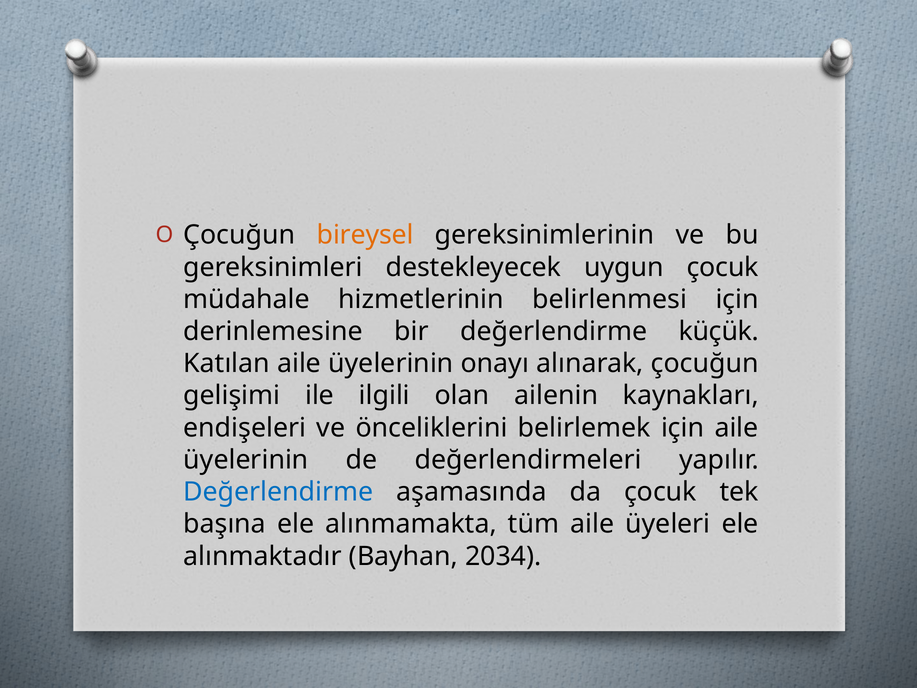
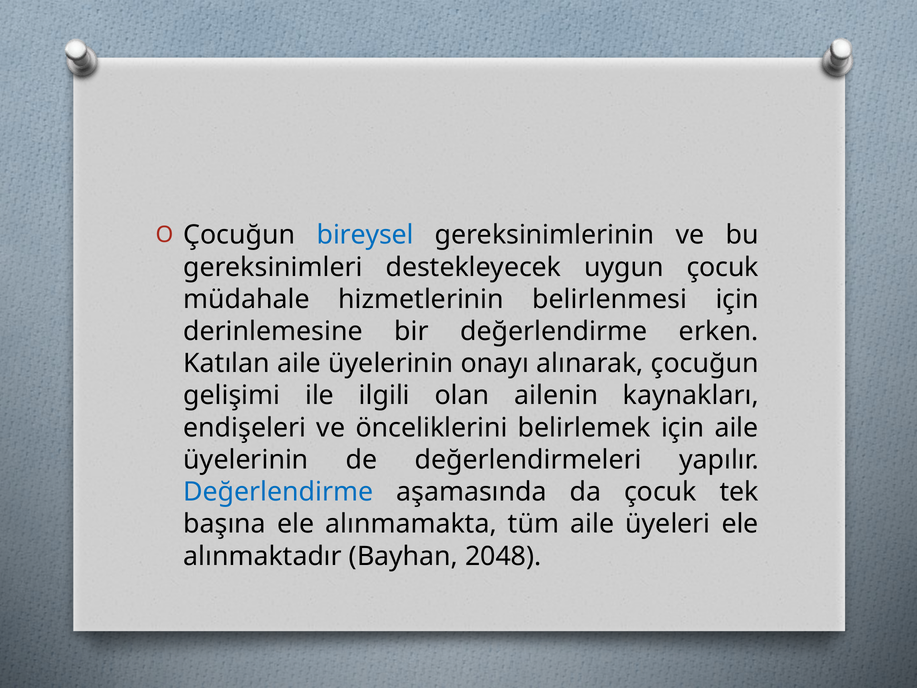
bireysel colour: orange -> blue
küçük: küçük -> erken
2034: 2034 -> 2048
